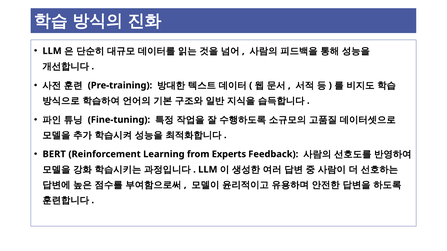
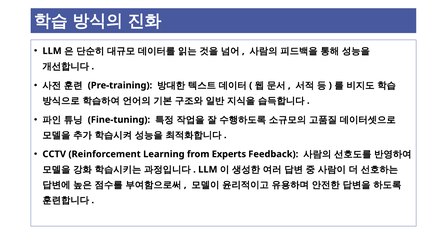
BERT: BERT -> CCTV
